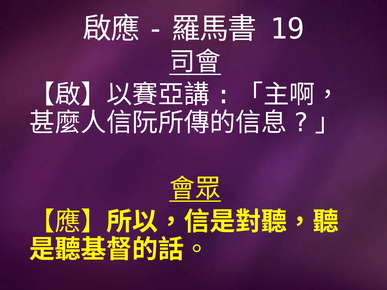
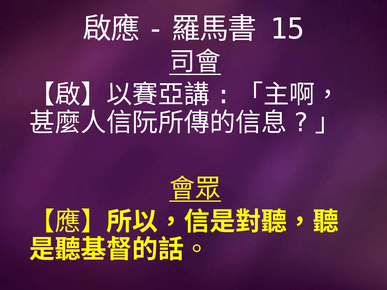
19: 19 -> 15
